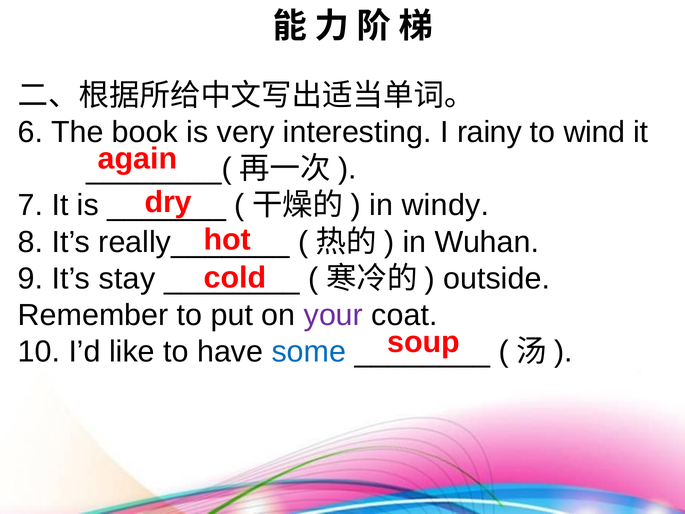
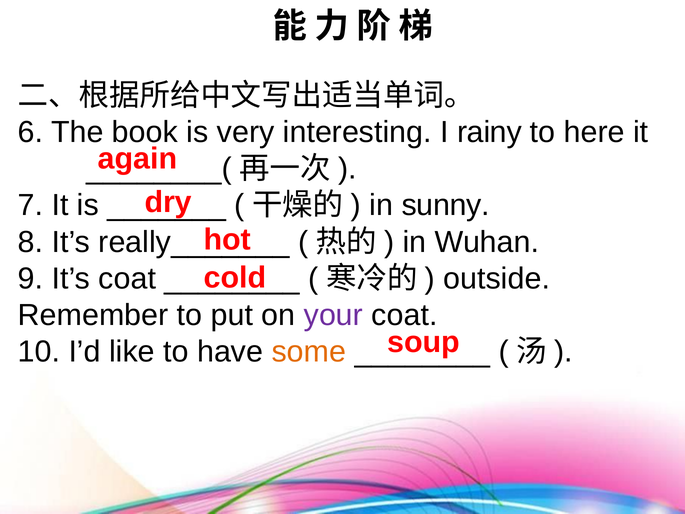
wind: wind -> here
windy: windy -> sunny
It’s stay: stay -> coat
some colour: blue -> orange
